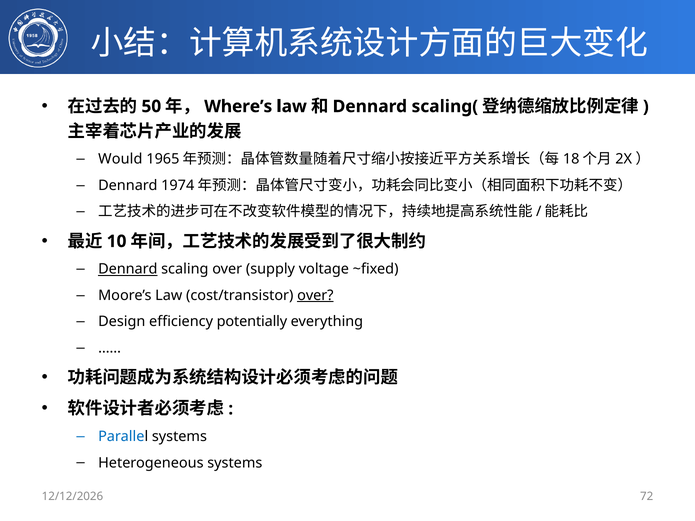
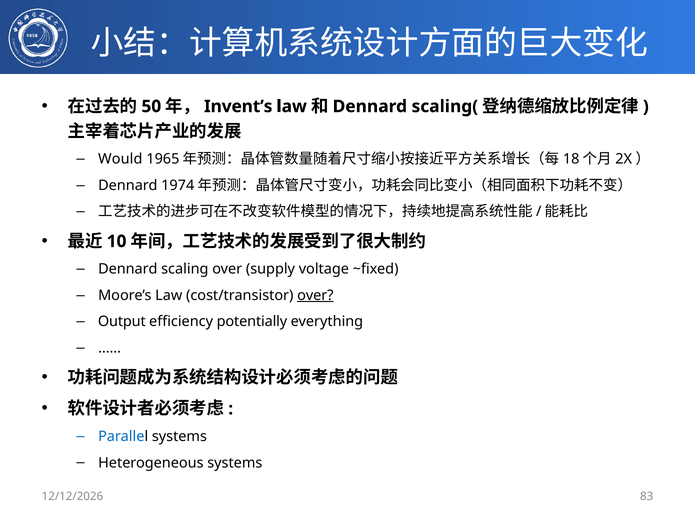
Where’s: Where’s -> Invent’s
Dennard at (128, 269) underline: present -> none
Design: Design -> Output
72: 72 -> 83
